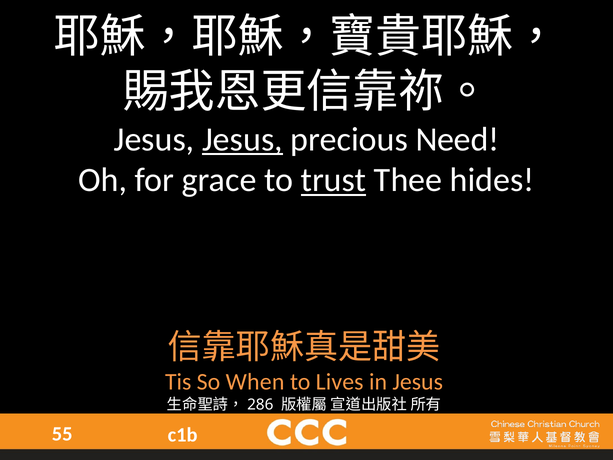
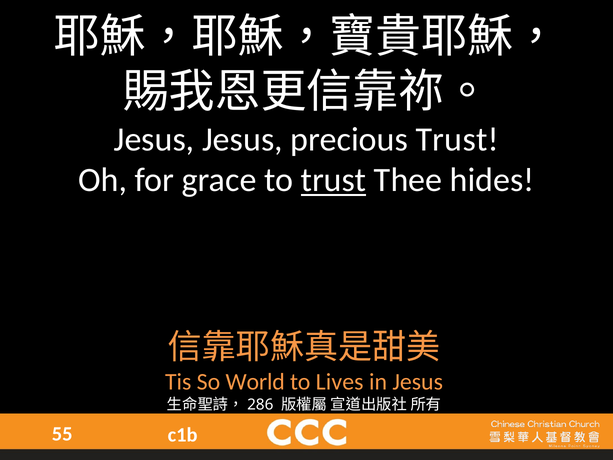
Jesus at (242, 139) underline: present -> none
precious Need: Need -> Trust
When: When -> World
